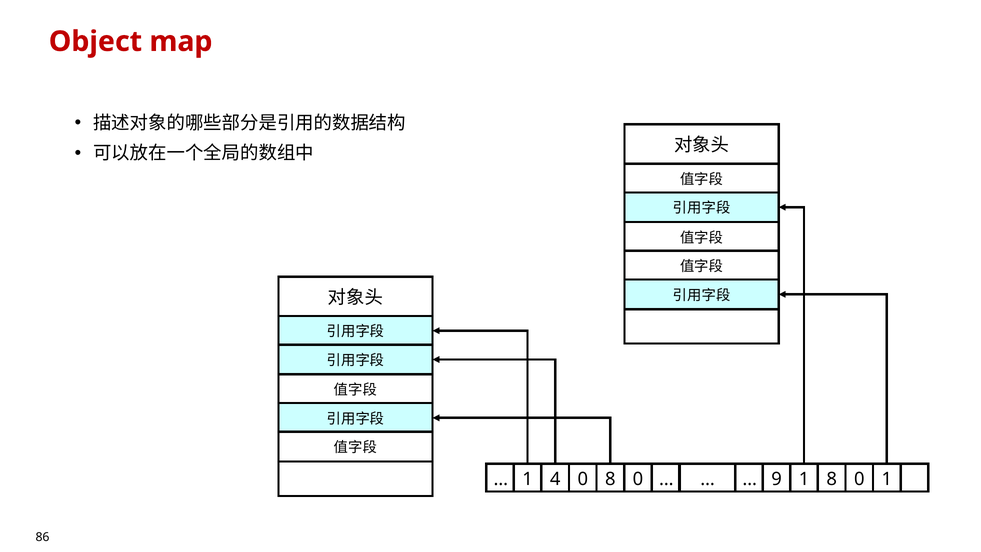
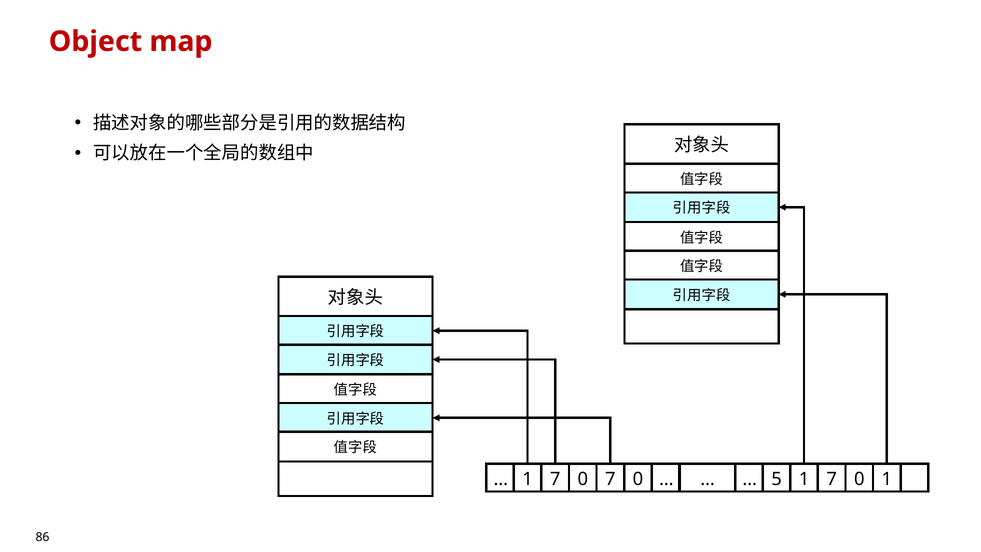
4 at (555, 479): 4 -> 7
0 8: 8 -> 7
9: 9 -> 5
8 at (832, 479): 8 -> 7
